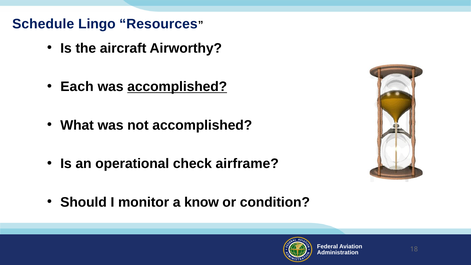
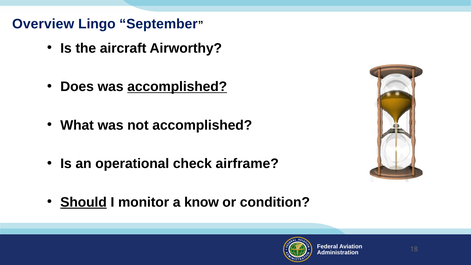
Schedule: Schedule -> Overview
Resources: Resources -> September
Each: Each -> Does
Should underline: none -> present
